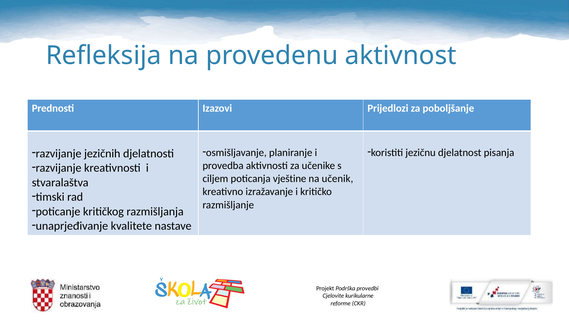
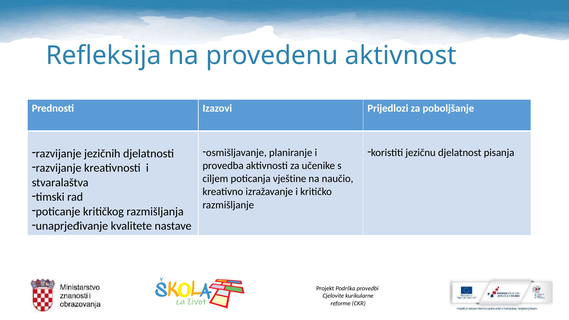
učenik: učenik -> naučio
